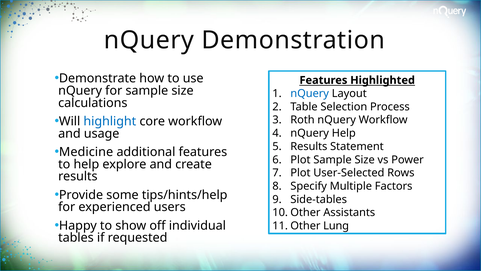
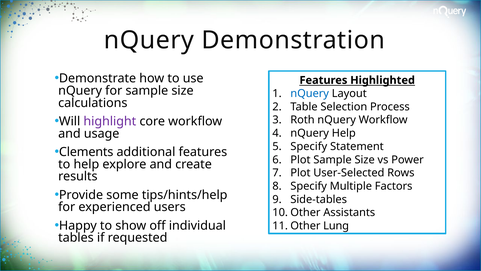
highlight colour: blue -> purple
Results at (309, 146): Results -> Specify
Medicine: Medicine -> Clements
